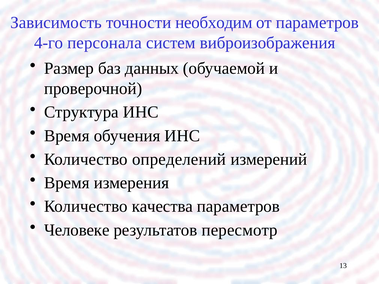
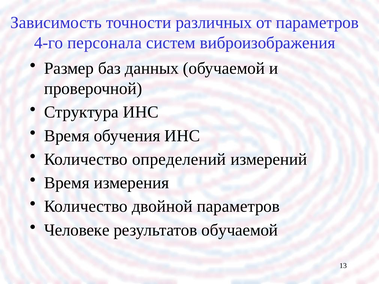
необходим: необходим -> различных
качества: качества -> двойной
результатов пересмотр: пересмотр -> обучаемой
